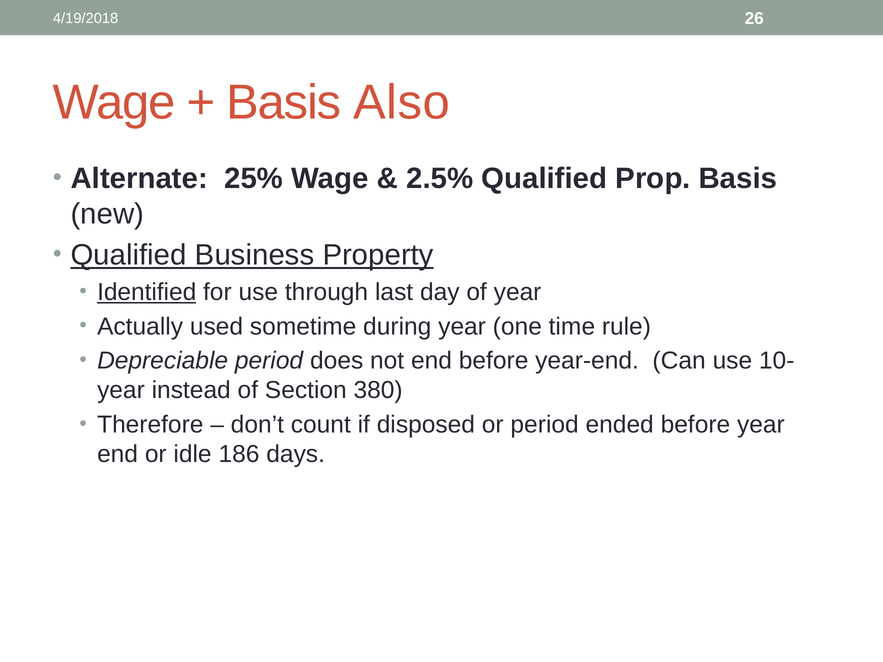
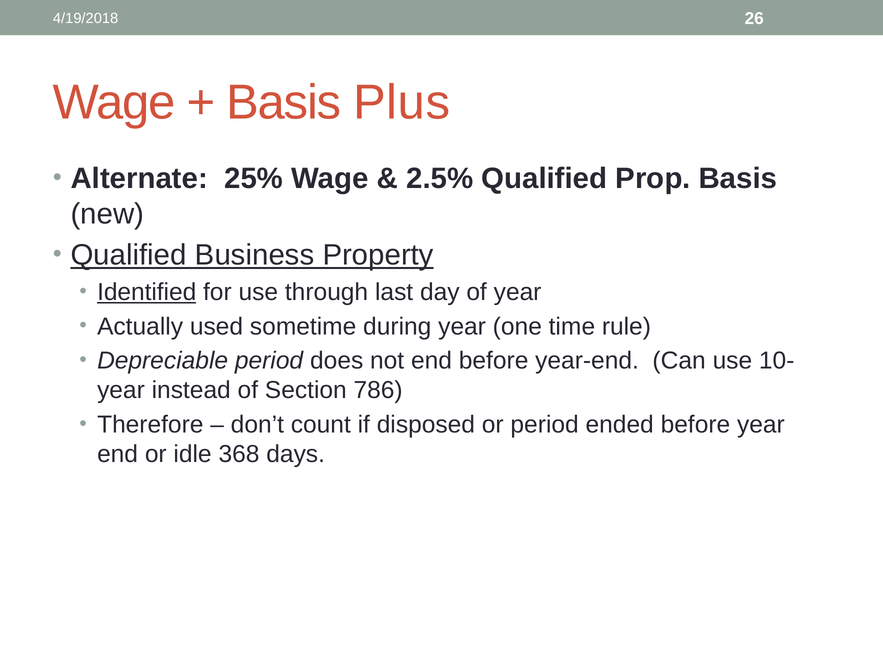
Also: Also -> Plus
380: 380 -> 786
186: 186 -> 368
